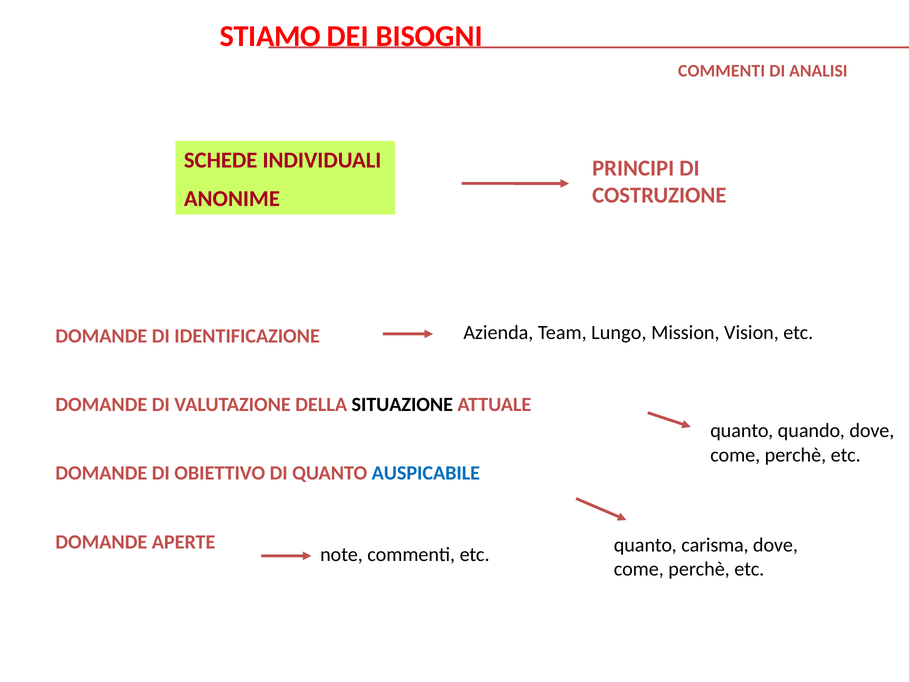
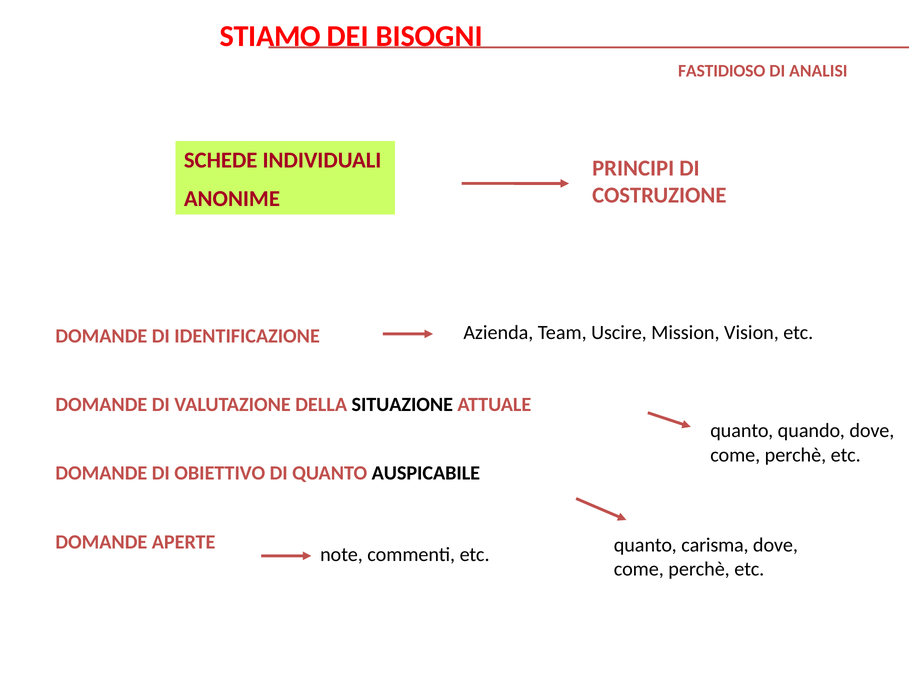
COMMENTI at (722, 71): COMMENTI -> FASTIDIOSO
Lungo: Lungo -> Uscire
AUSPICABILE colour: blue -> black
